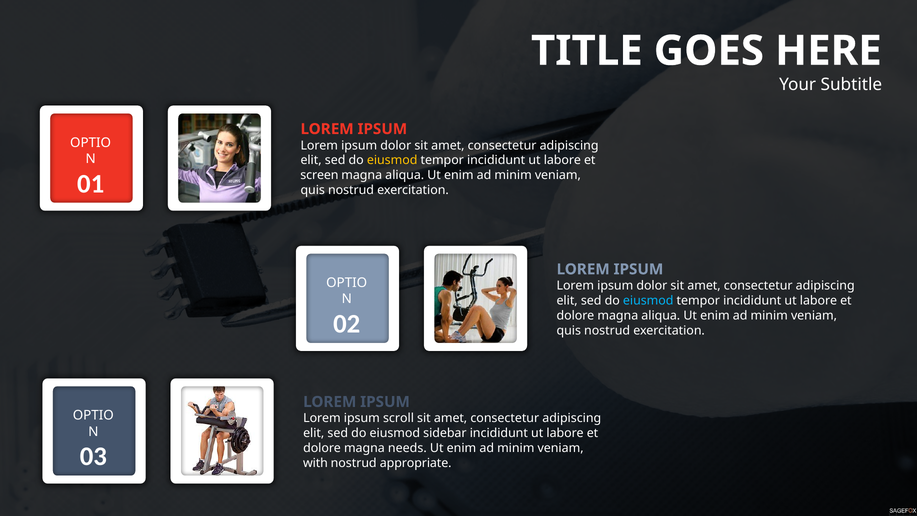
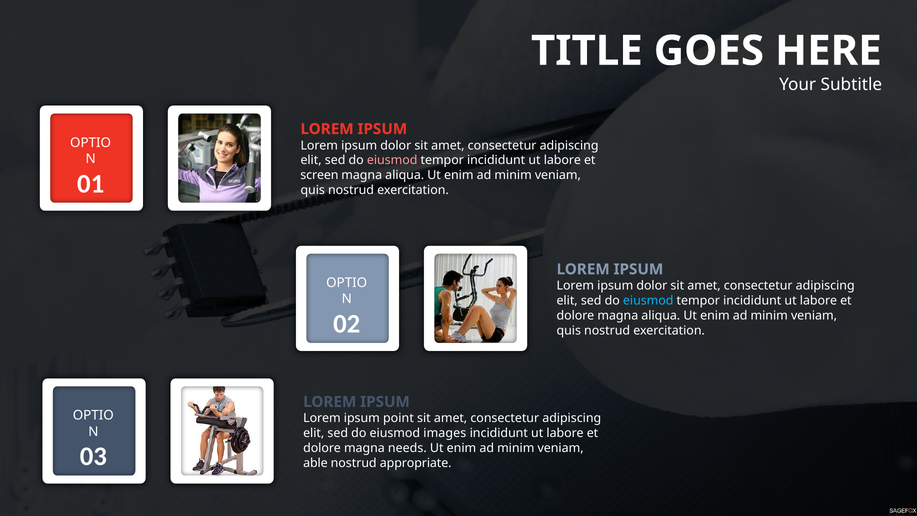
eiusmod at (392, 160) colour: yellow -> pink
scroll: scroll -> point
sidebar: sidebar -> images
with: with -> able
